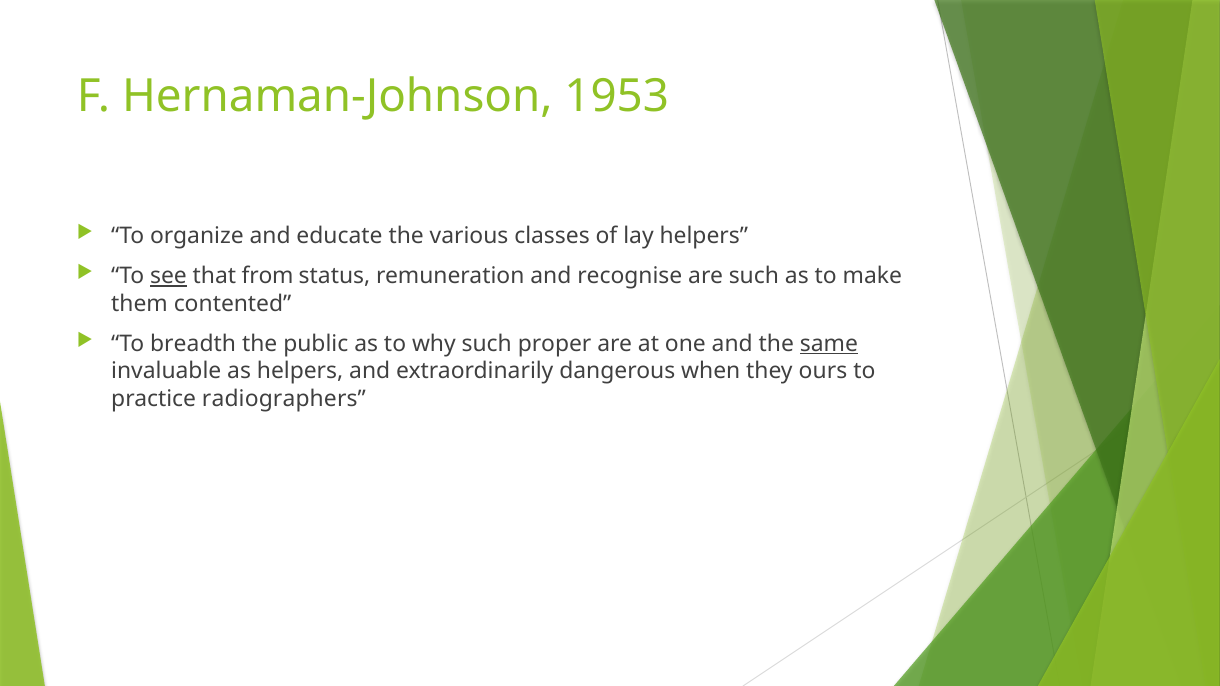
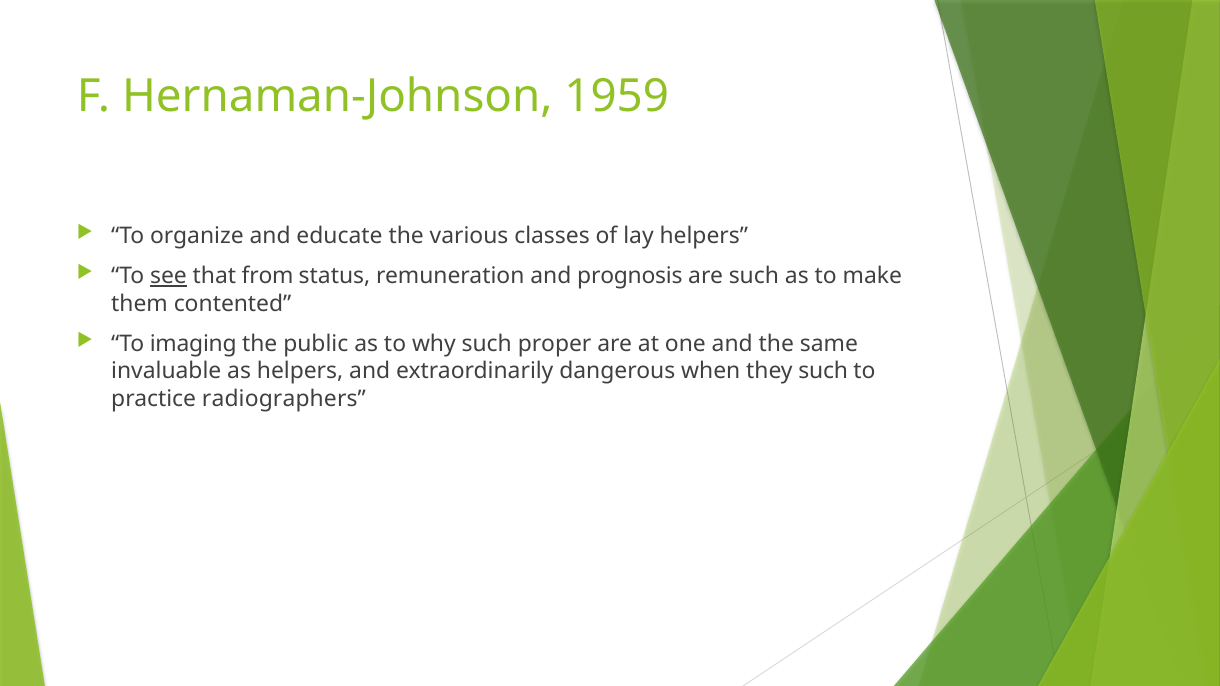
1953: 1953 -> 1959
recognise: recognise -> prognosis
breadth: breadth -> imaging
same underline: present -> none
they ours: ours -> such
